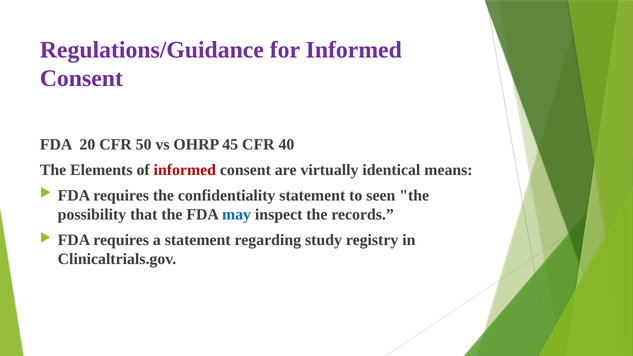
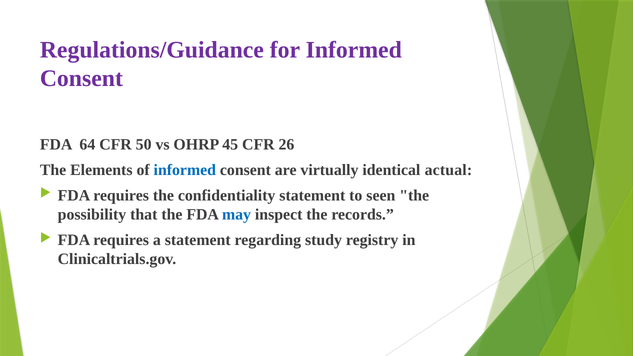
20: 20 -> 64
40: 40 -> 26
informed at (185, 170) colour: red -> blue
means: means -> actual
